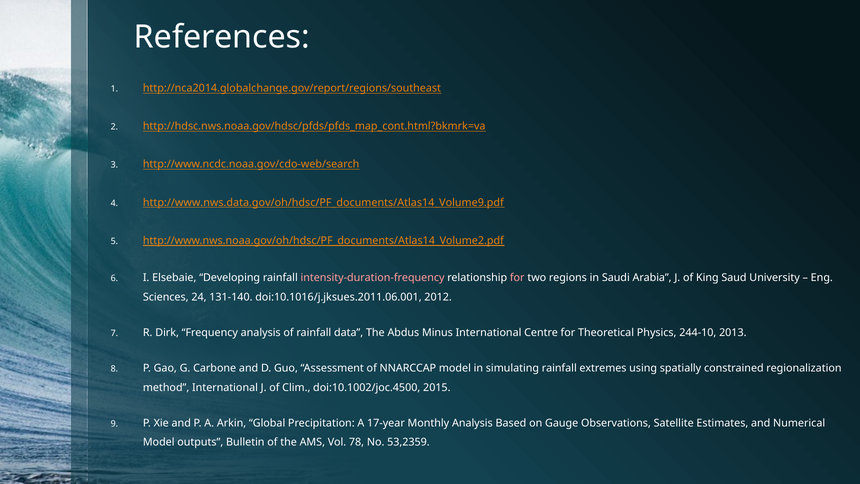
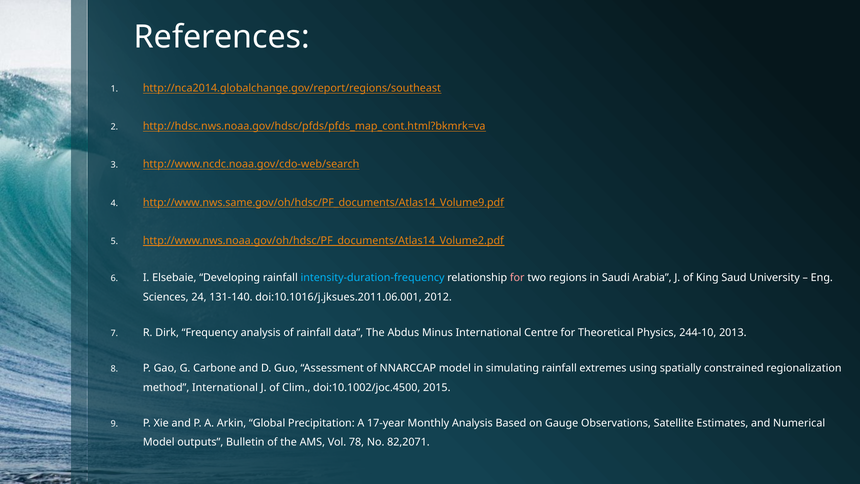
http://www.nws.data.gov/oh/hdsc/PF_documents/Atlas14_Volume9.pdf: http://www.nws.data.gov/oh/hdsc/PF_documents/Atlas14_Volume9.pdf -> http://www.nws.same.gov/oh/hdsc/PF_documents/Atlas14_Volume9.pdf
intensity-duration-frequency colour: pink -> light blue
53,2359: 53,2359 -> 82,2071
